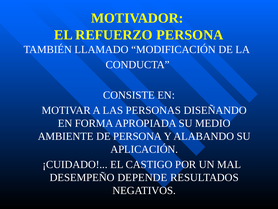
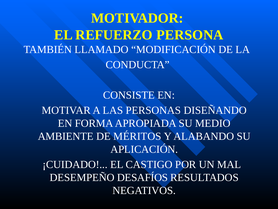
DE PERSONA: PERSONA -> MÉRITOS
DEPENDE: DEPENDE -> DESAFÍOS
